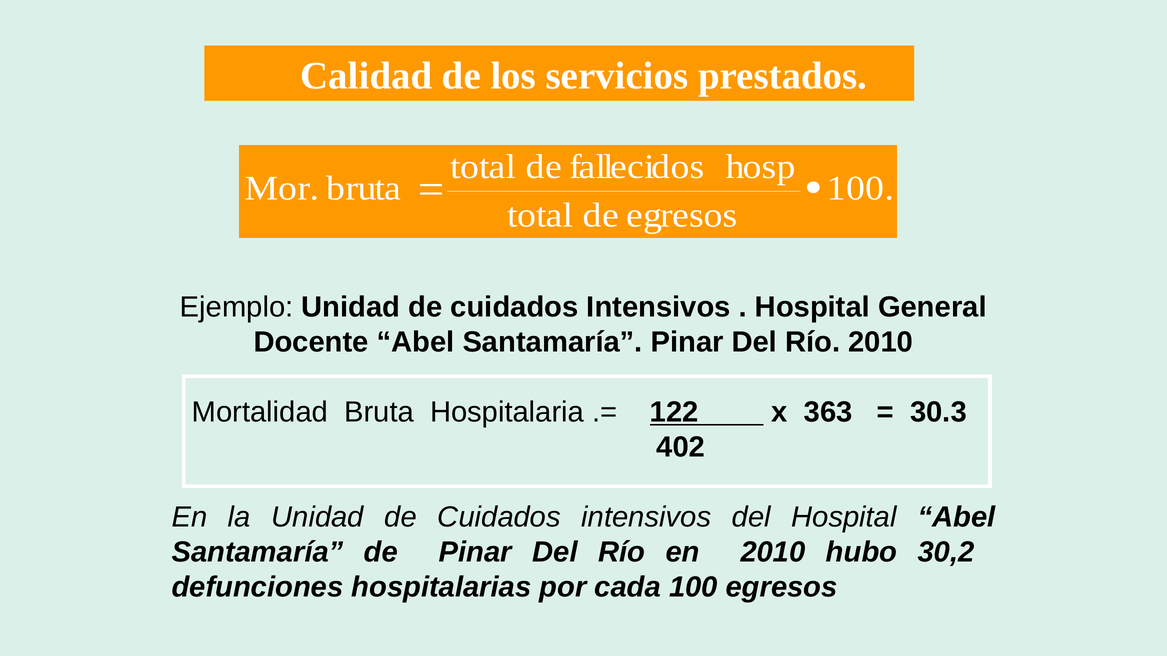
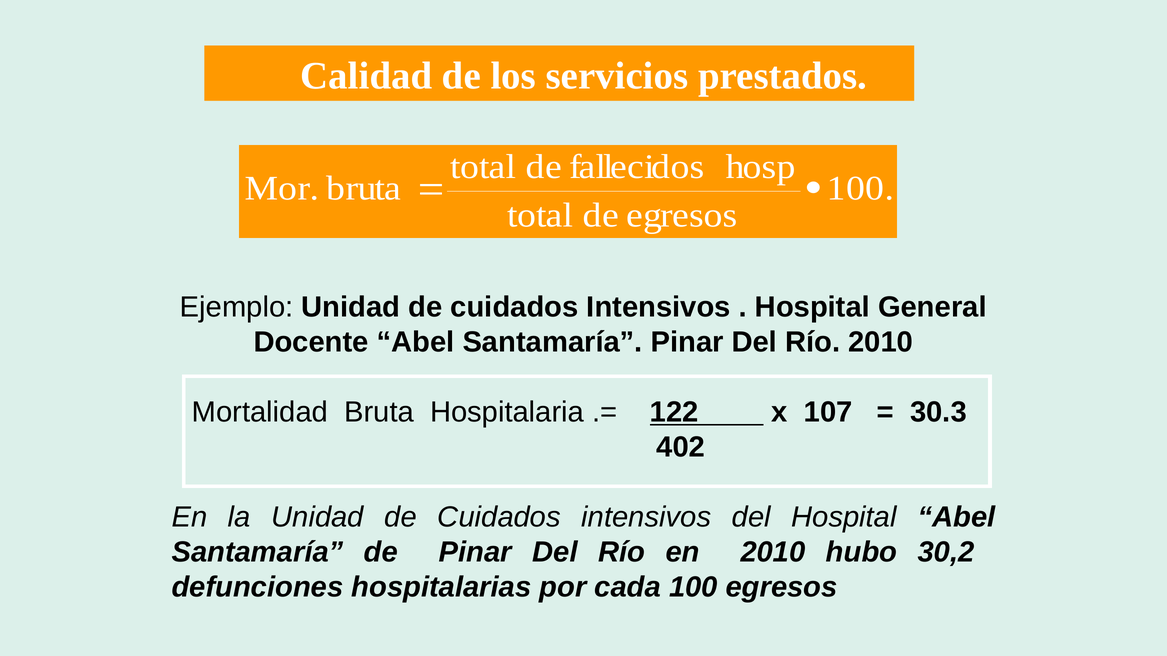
363: 363 -> 107
